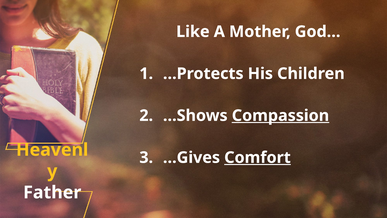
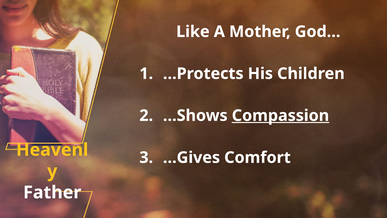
Comfort underline: present -> none
